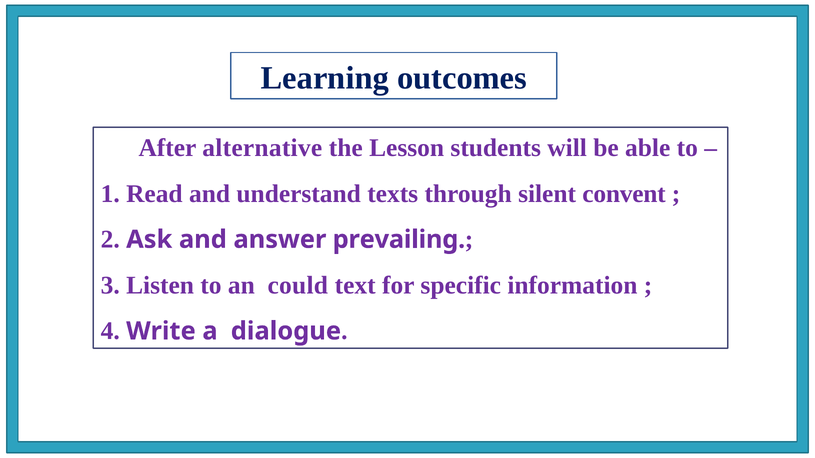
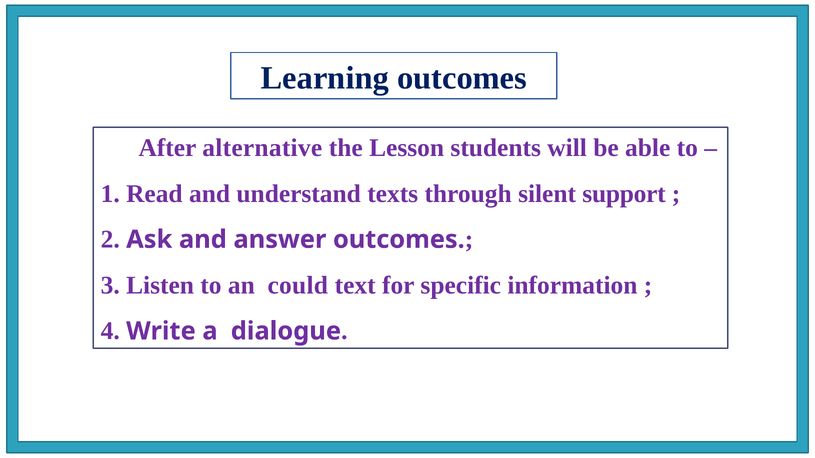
convent: convent -> support
answer prevailing: prevailing -> outcomes
